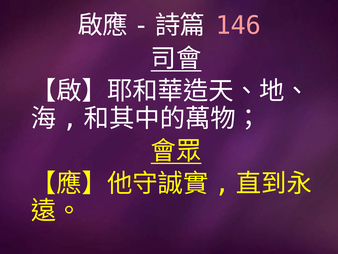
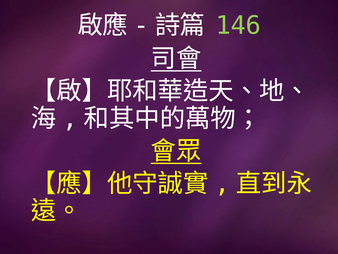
146 colour: pink -> light green
